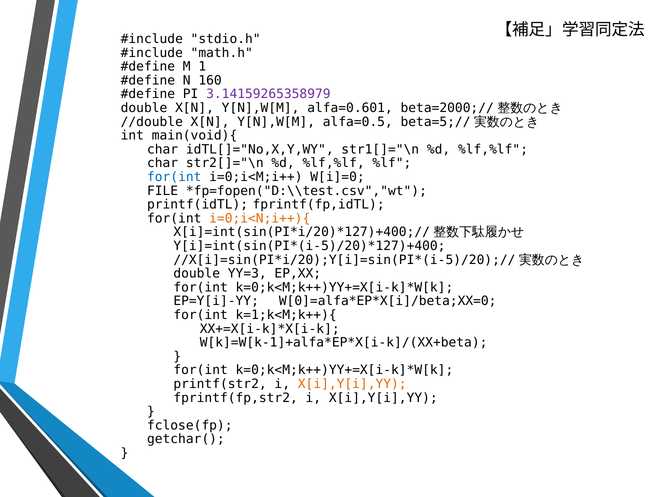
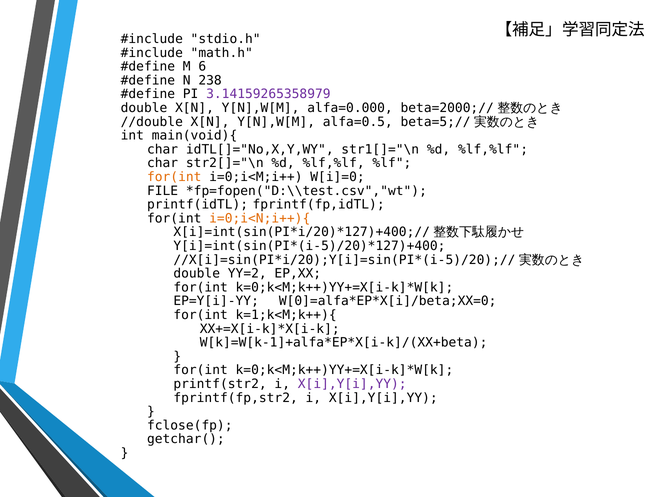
1: 1 -> 6
160: 160 -> 238
alfa=0.601: alfa=0.601 -> alfa=0.000
for(int at (174, 177) colour: blue -> orange
YY=3: YY=3 -> YY=2
X[i],Y[i],YY at (352, 384) colour: orange -> purple
